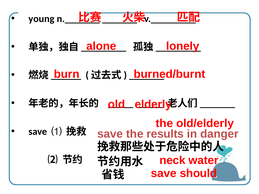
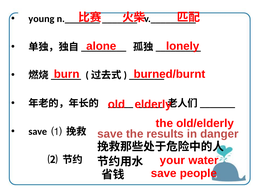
neck: neck -> your
should: should -> people
